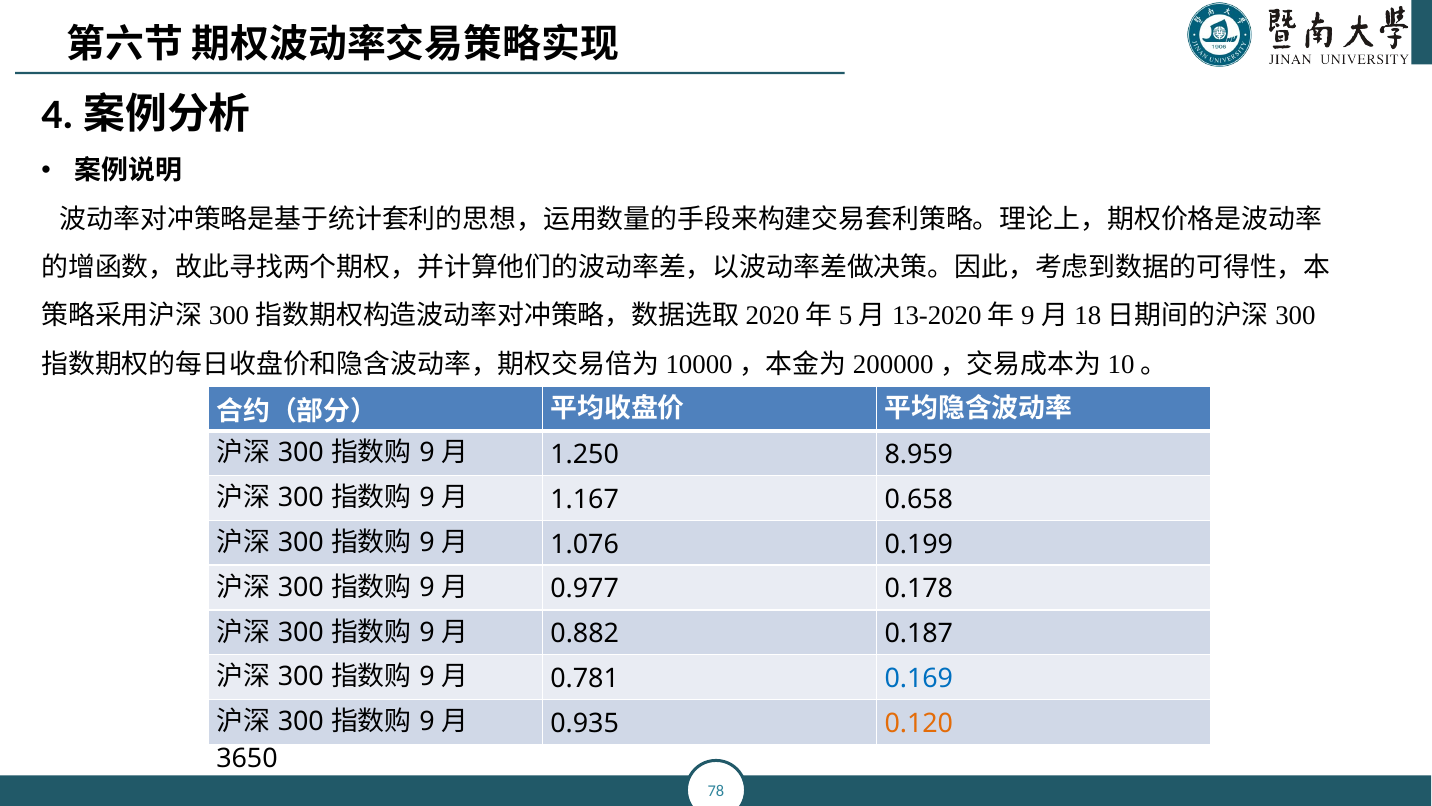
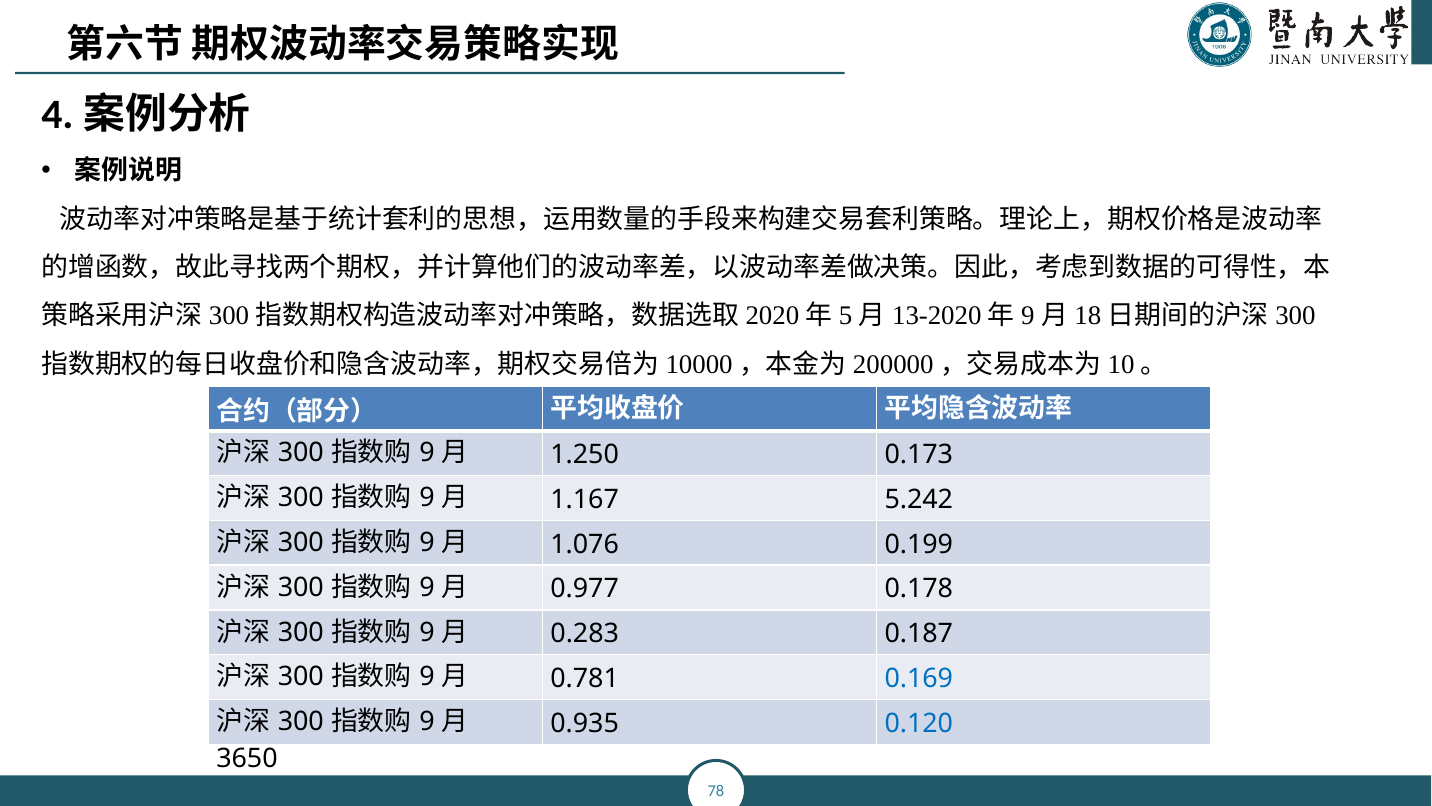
8.959: 8.959 -> 0.173
0.658: 0.658 -> 5.242
0.882: 0.882 -> 0.283
0.120 colour: orange -> blue
